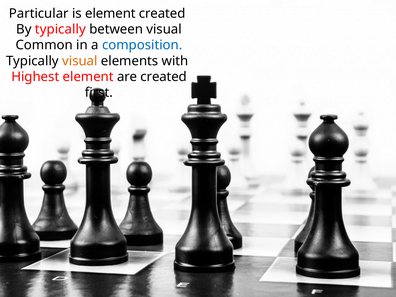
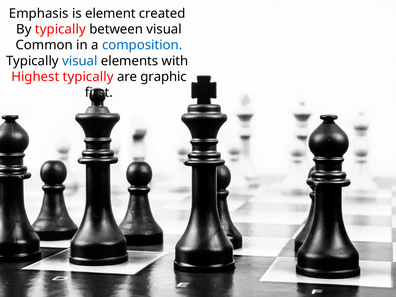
Particular: Particular -> Emphasis
visual at (80, 61) colour: orange -> blue
Highest element: element -> typically
are created: created -> graphic
